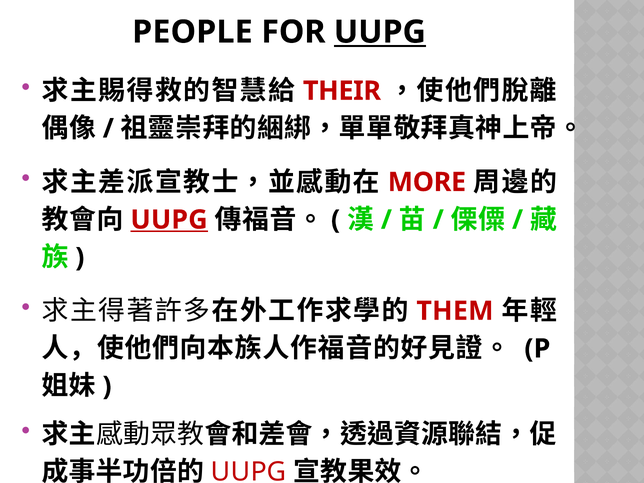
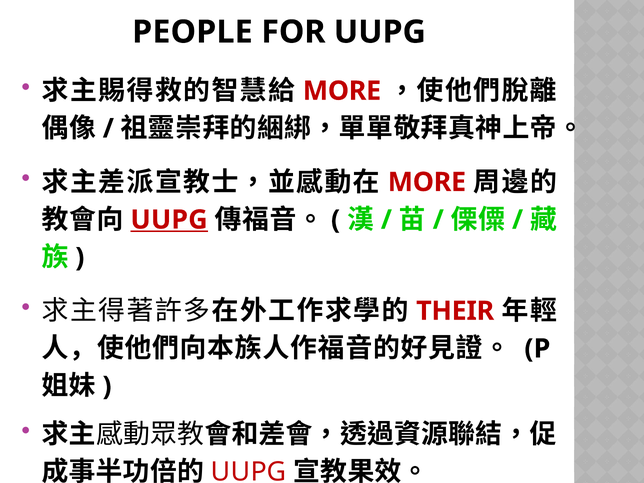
UUPG at (380, 32) underline: present -> none
THEIR at (342, 91): THEIR -> MORE
THEM: THEM -> THEIR
